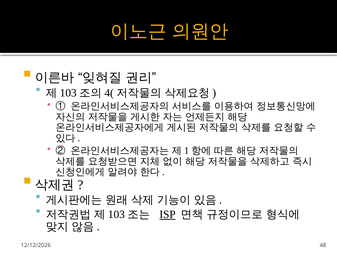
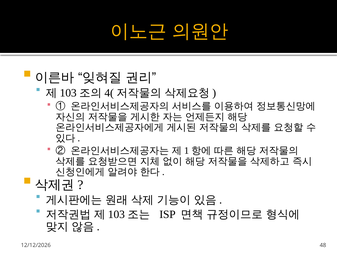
ISP underline: present -> none
